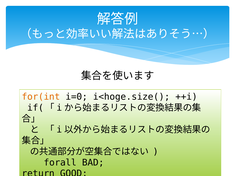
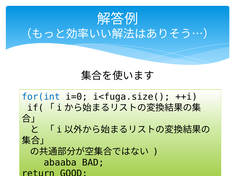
for(int colour: orange -> blue
i<hoge.size(: i<hoge.size( -> i<fuga.size(
forall: forall -> abaaba
